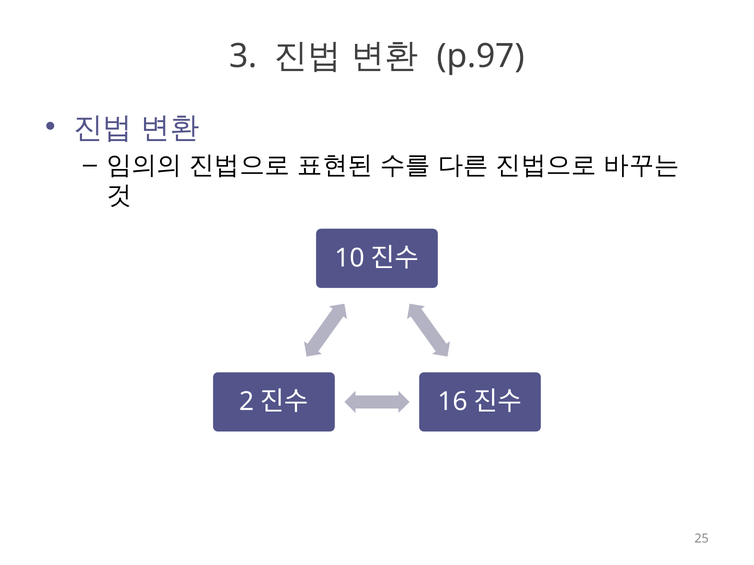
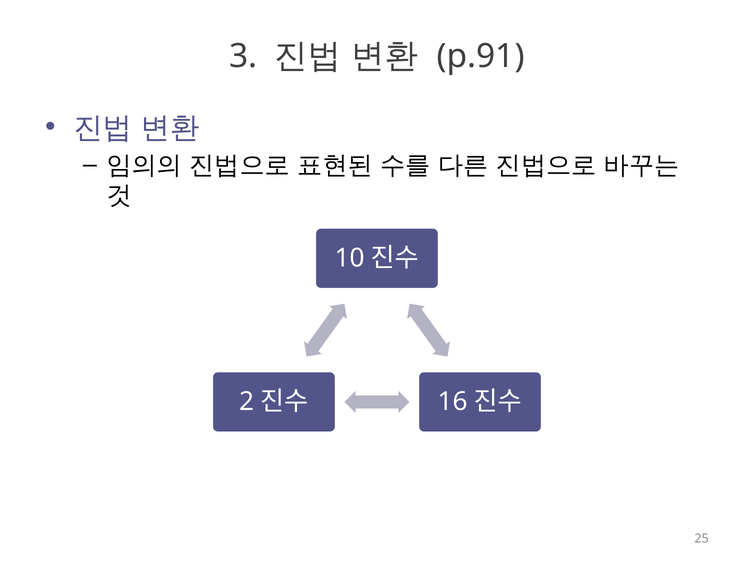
p.97: p.97 -> p.91
